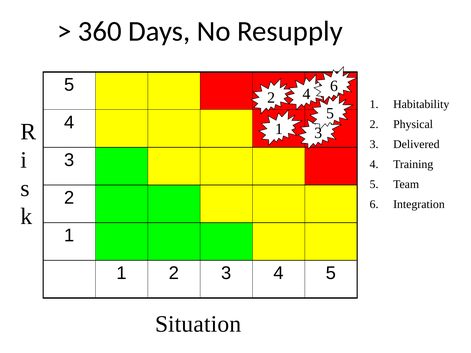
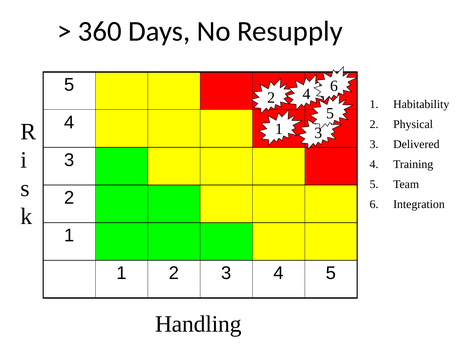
Situation: Situation -> Handling
